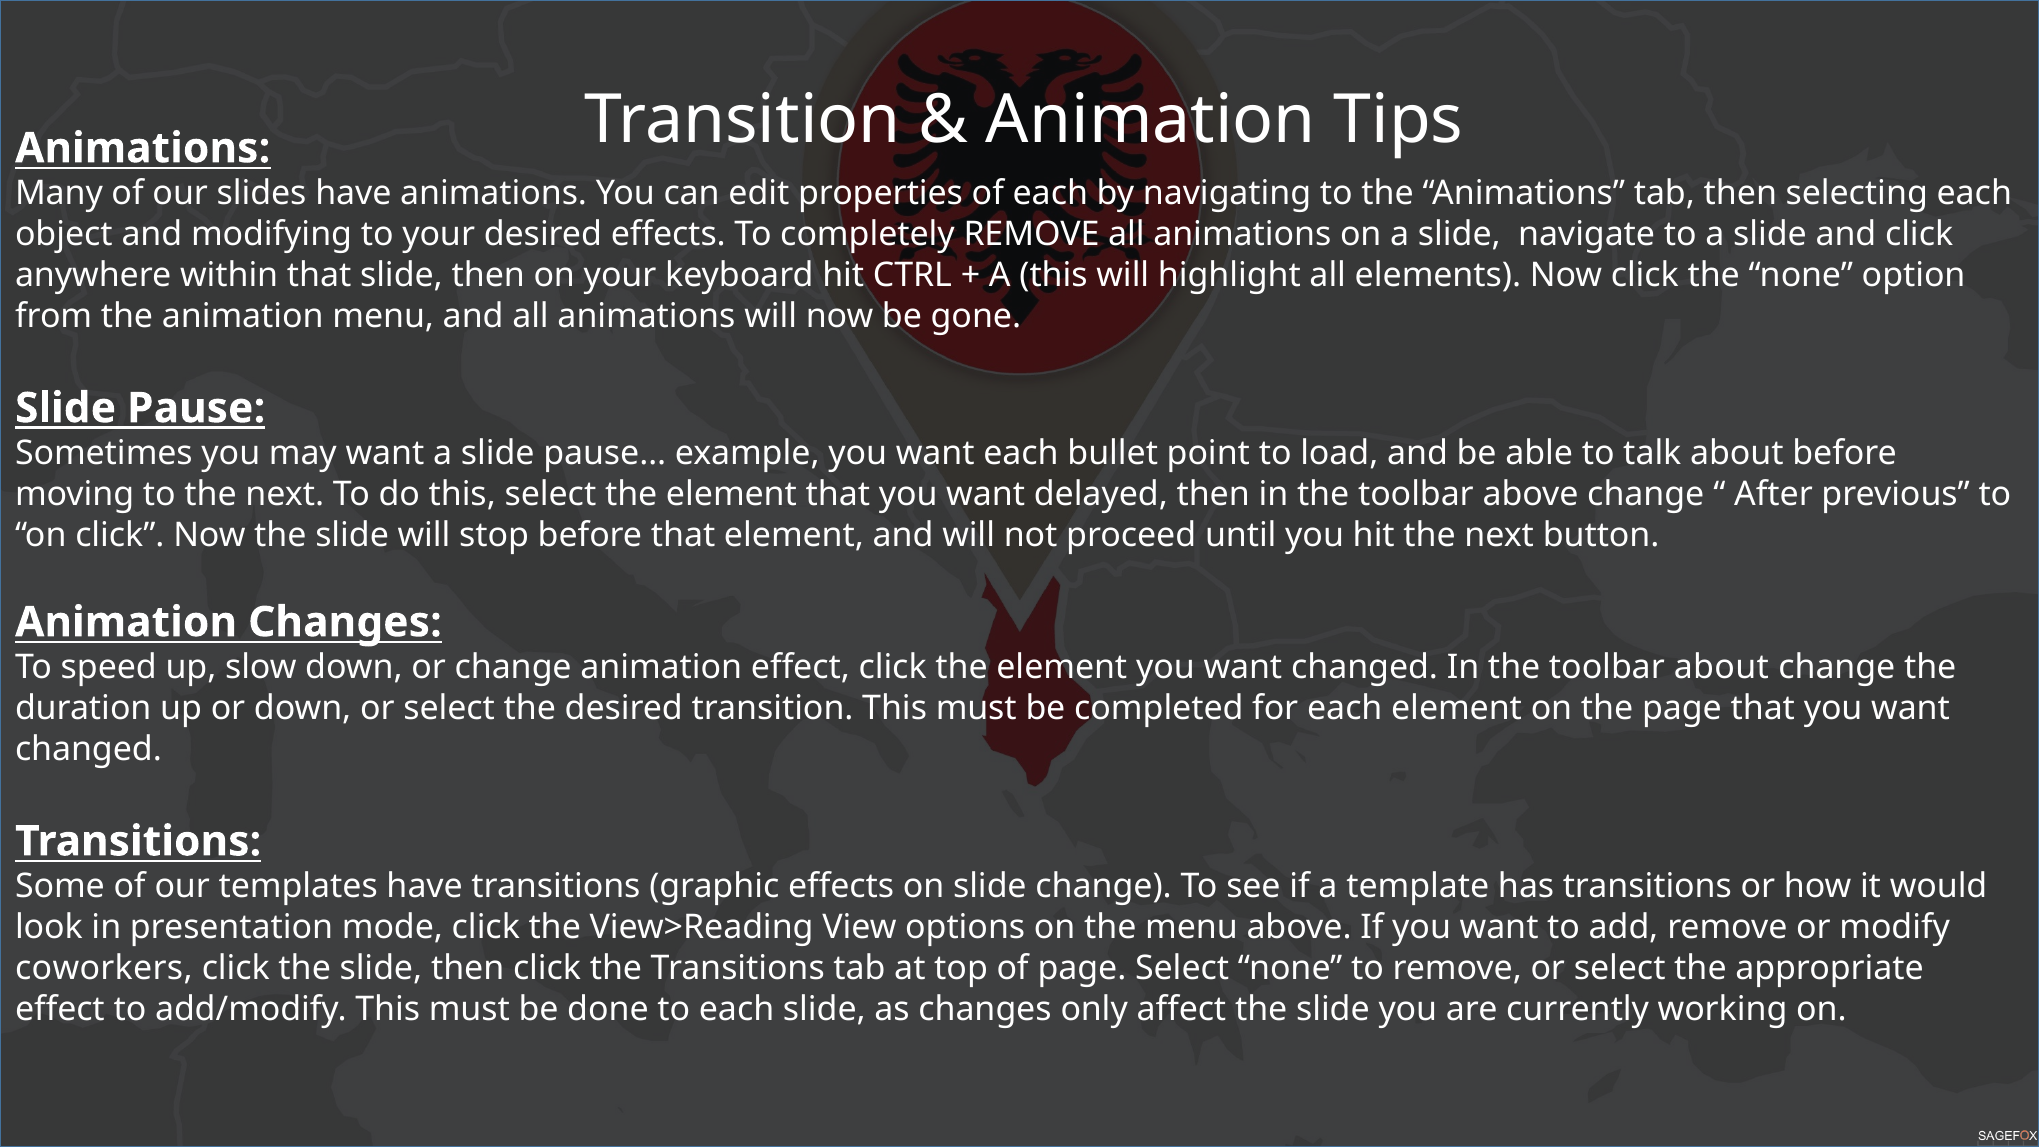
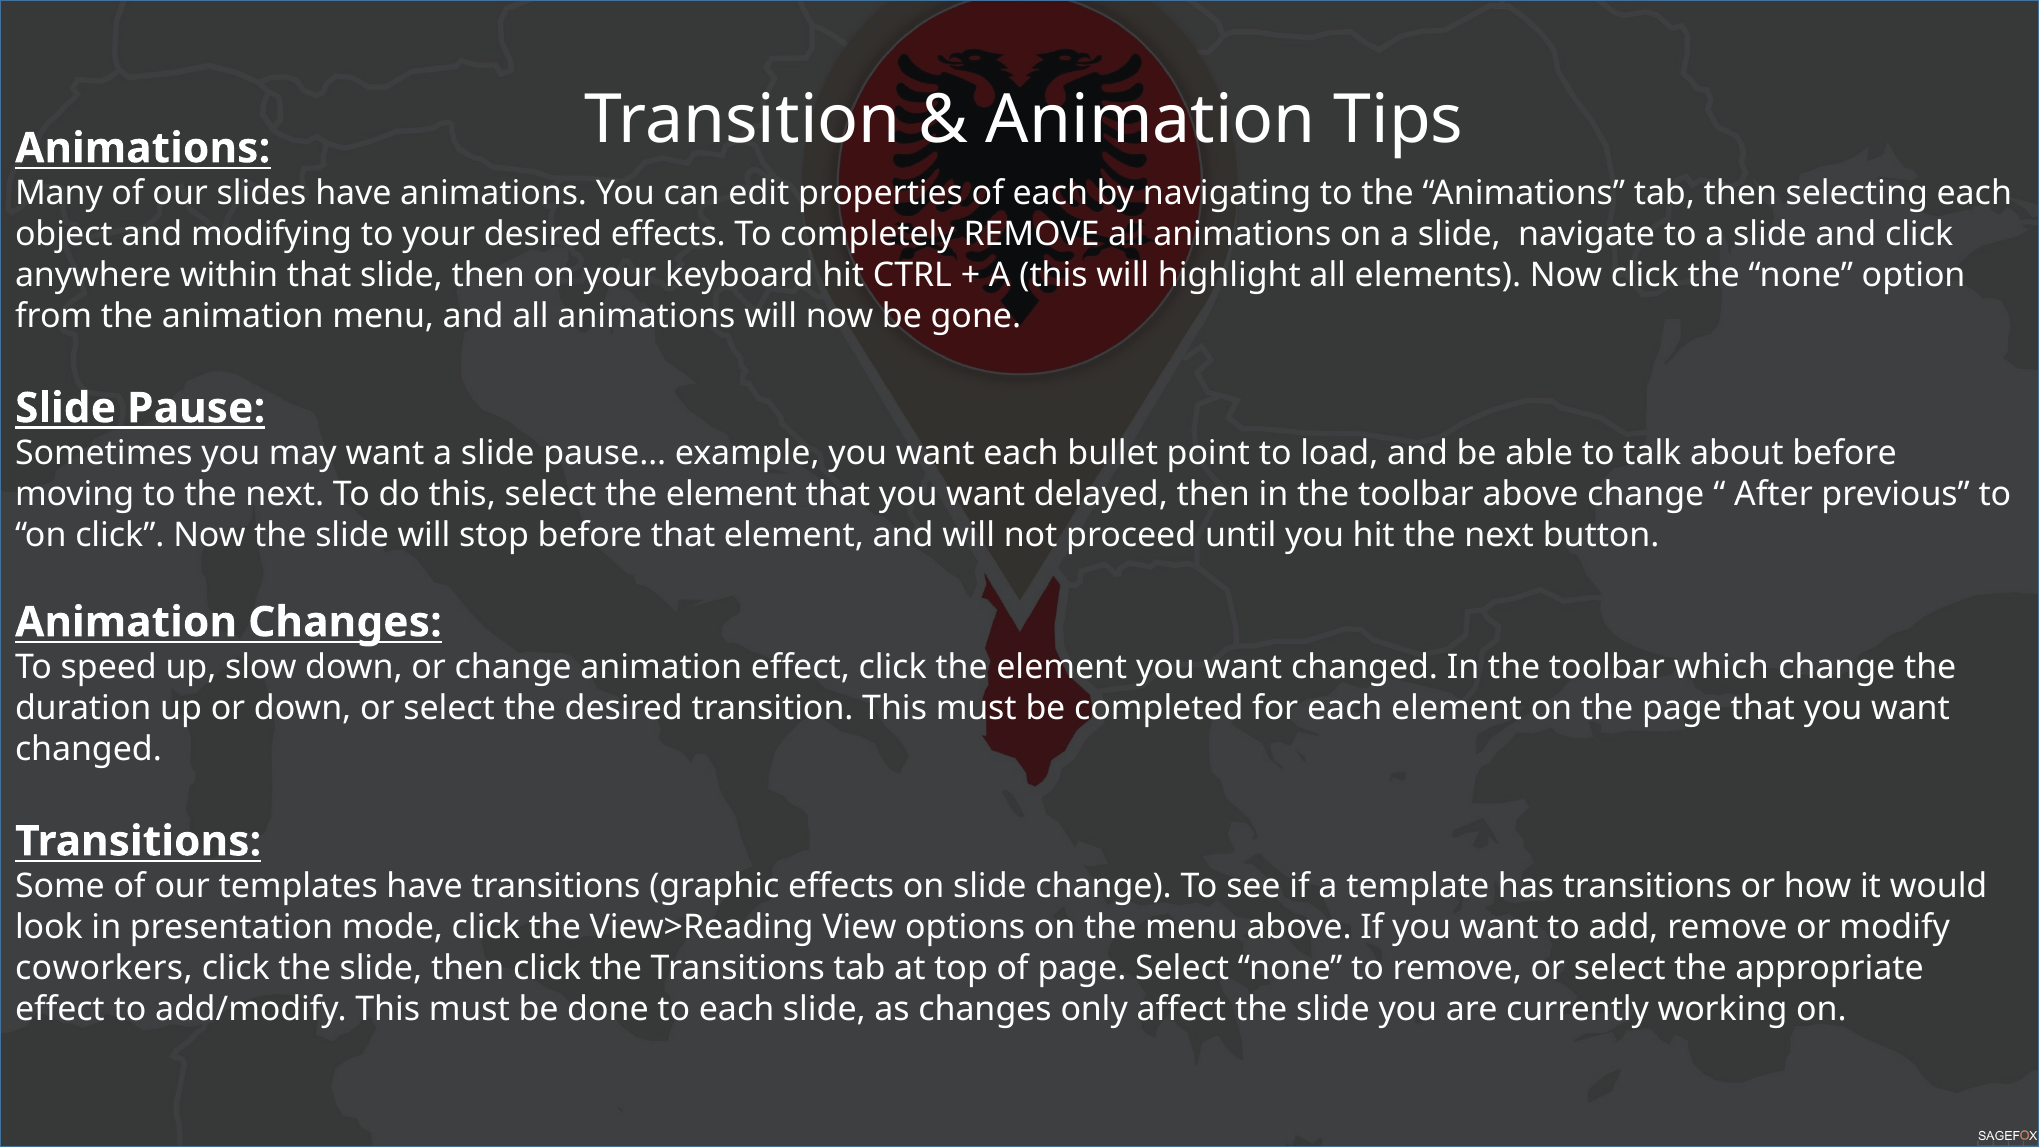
toolbar about: about -> which
